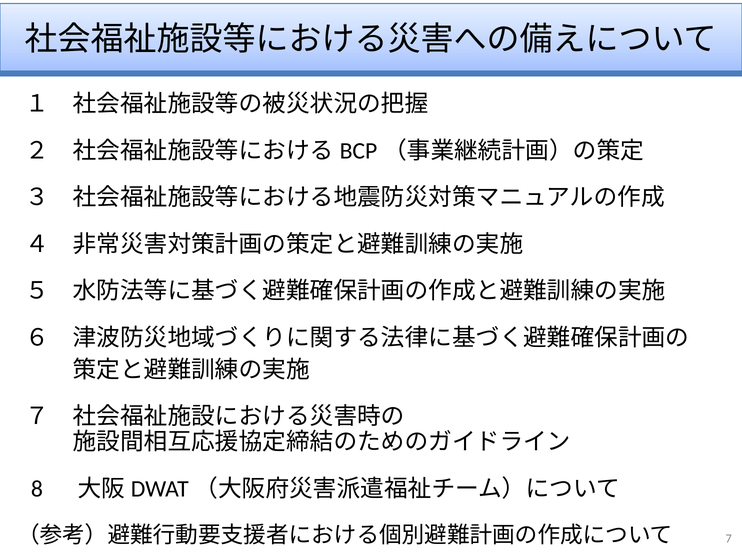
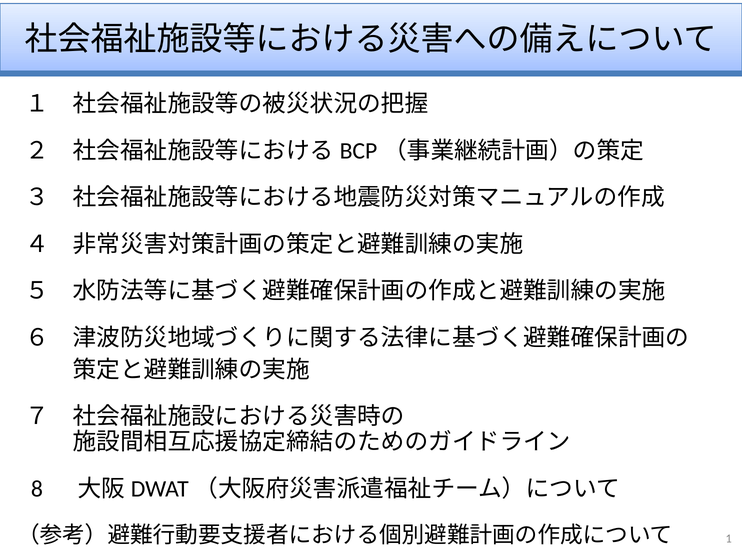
7: 7 -> 1
